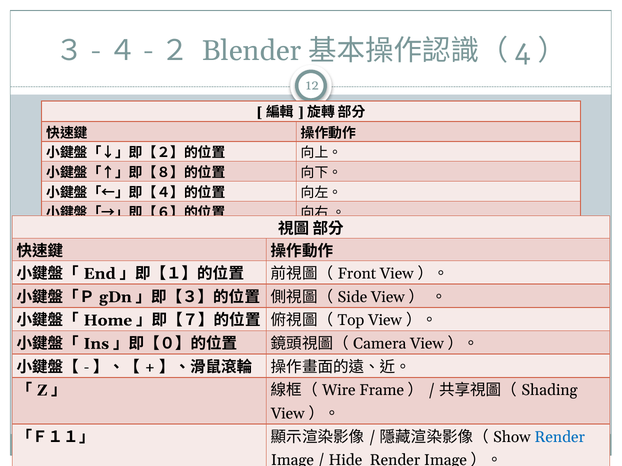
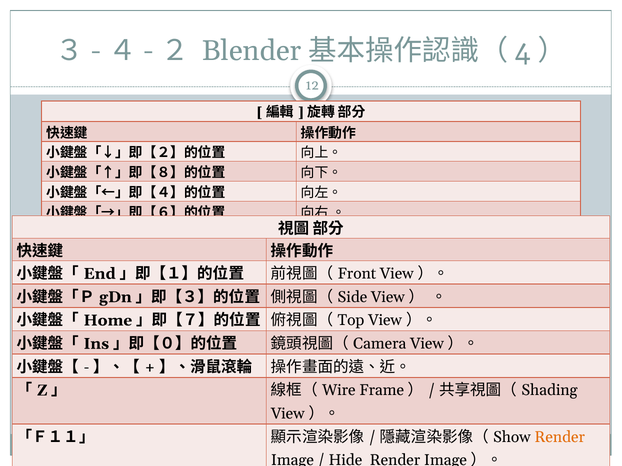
Render at (560, 437) colour: blue -> orange
